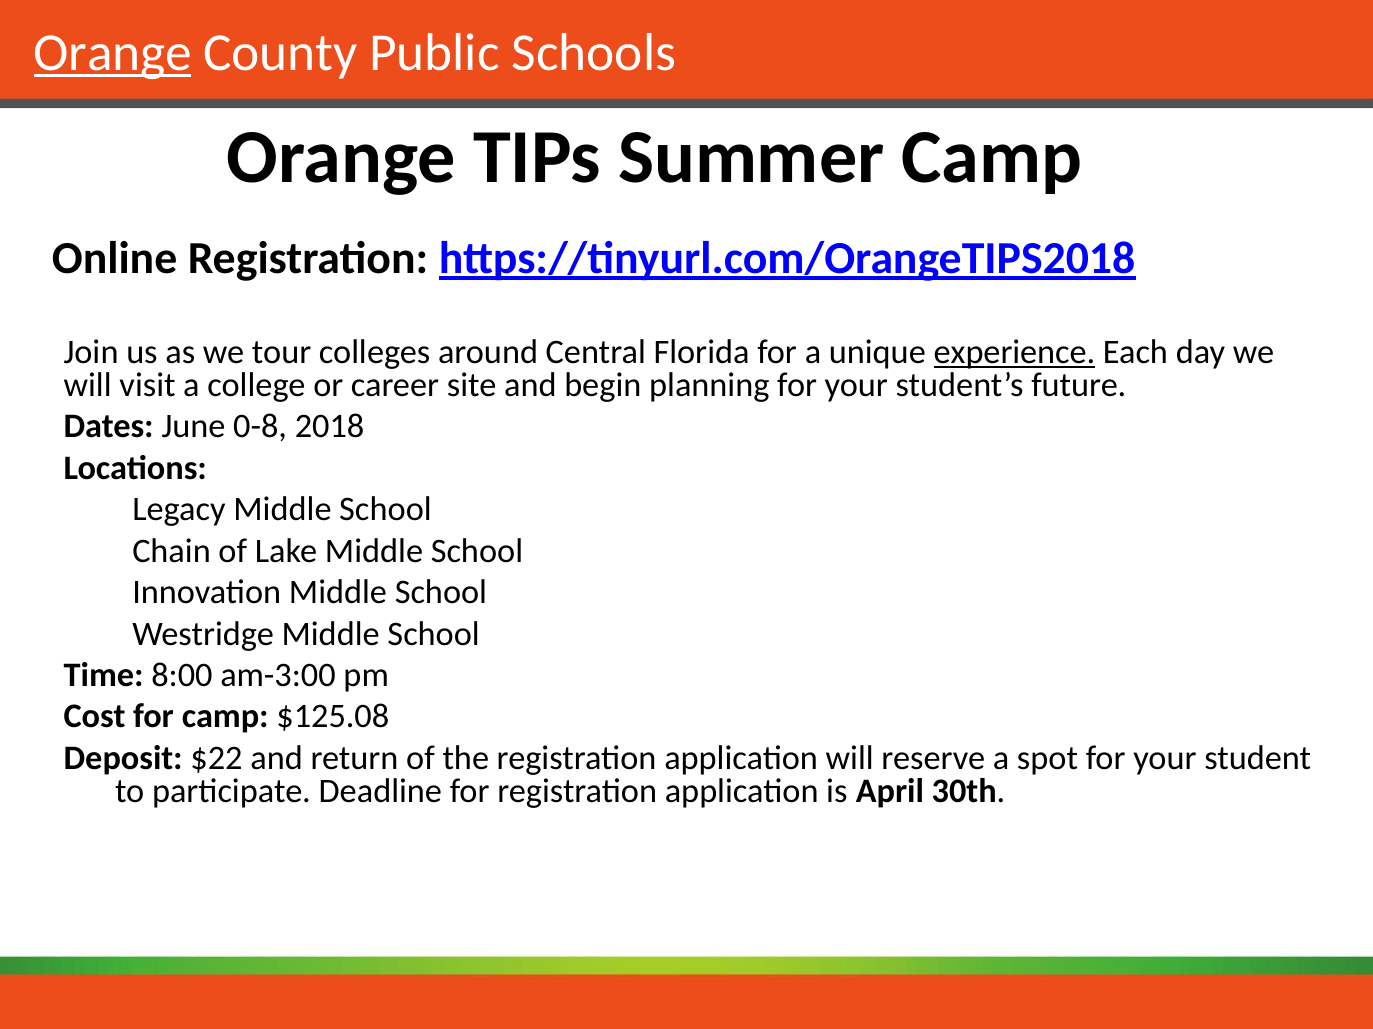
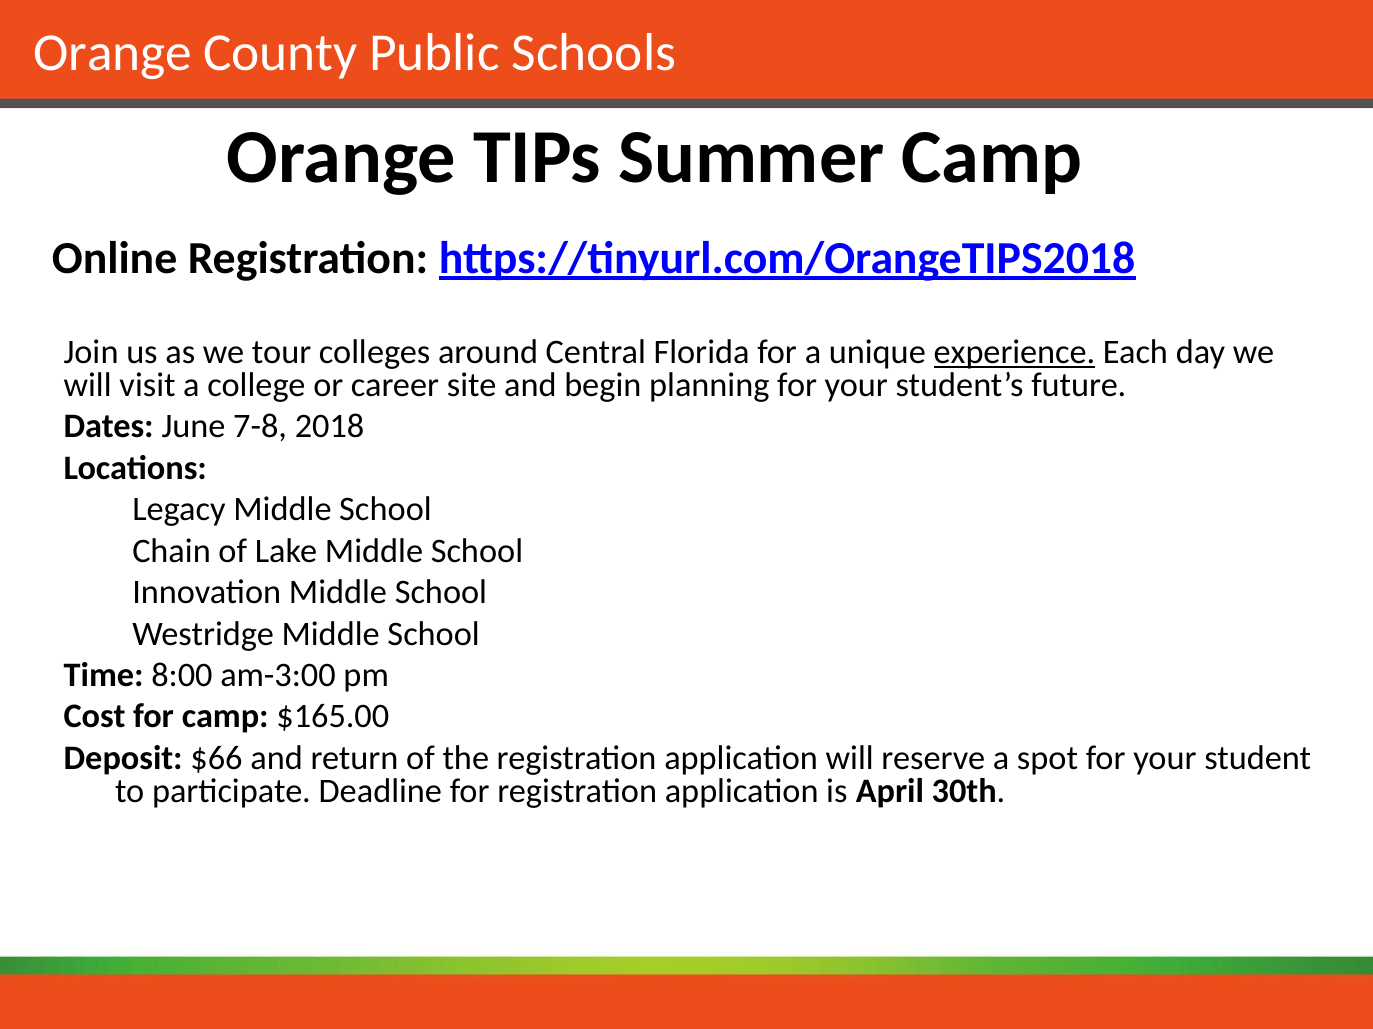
Orange at (113, 53) underline: present -> none
0-8: 0-8 -> 7-8
$125.08: $125.08 -> $165.00
$22: $22 -> $66
